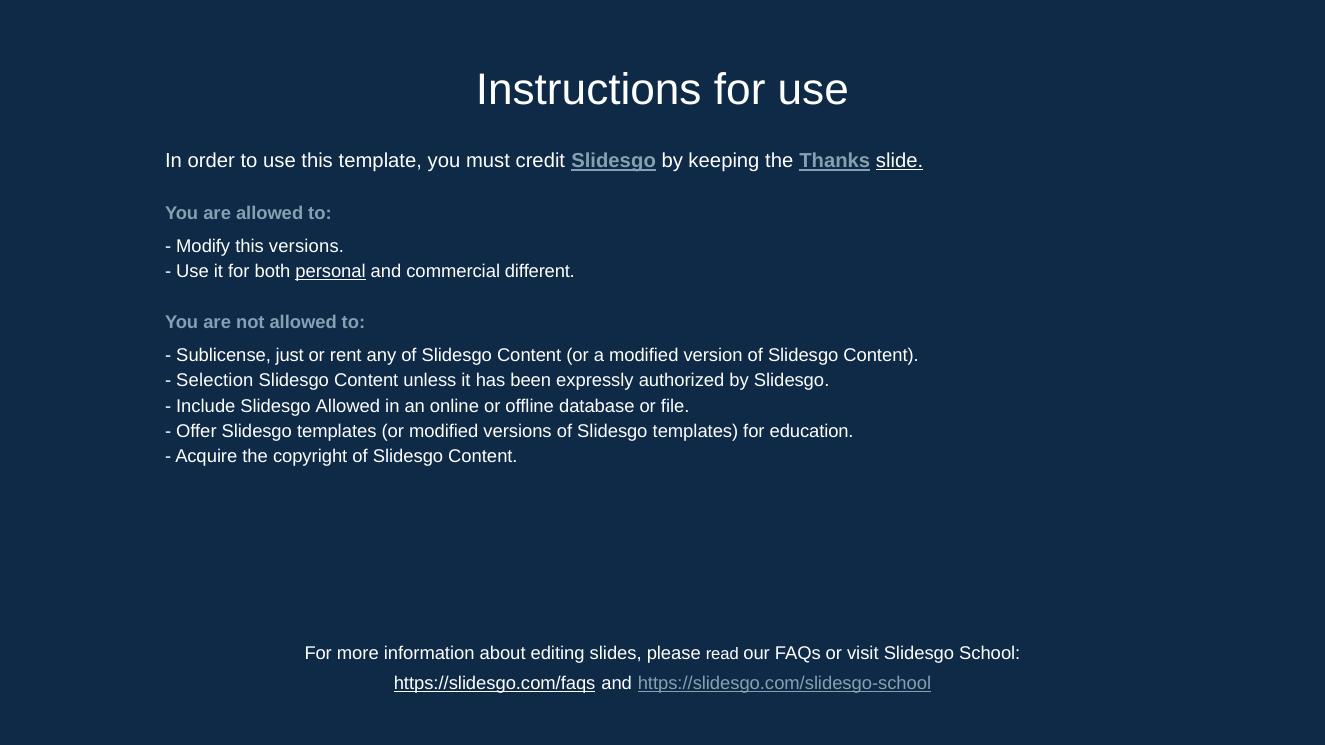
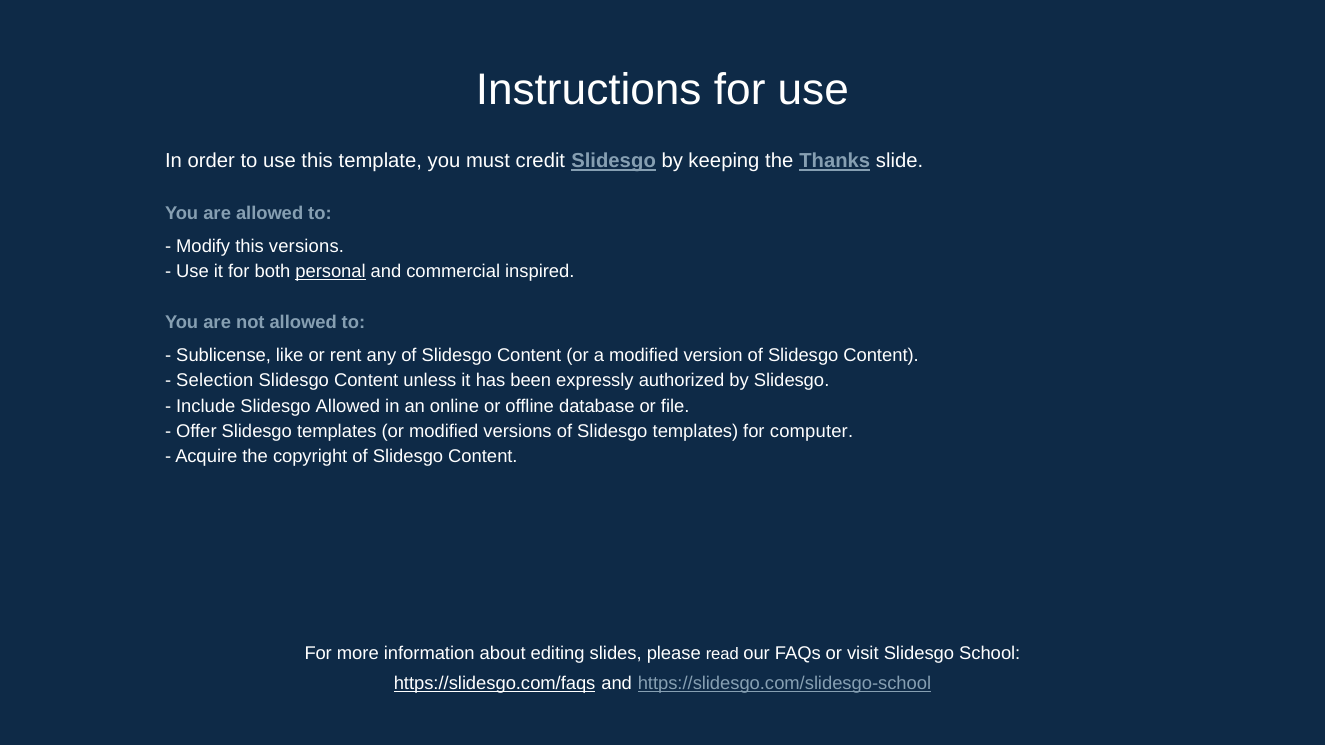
slide underline: present -> none
different: different -> inspired
just: just -> like
education: education -> computer
